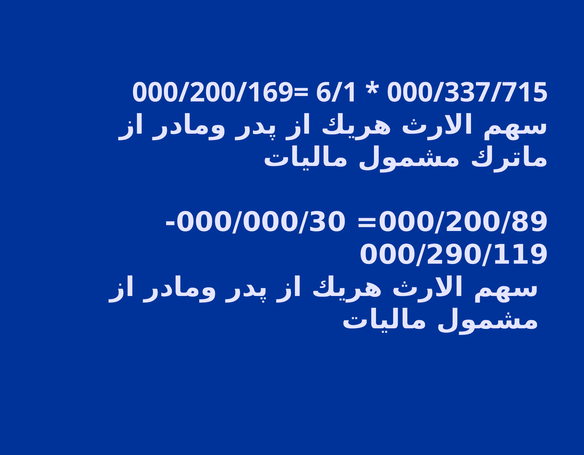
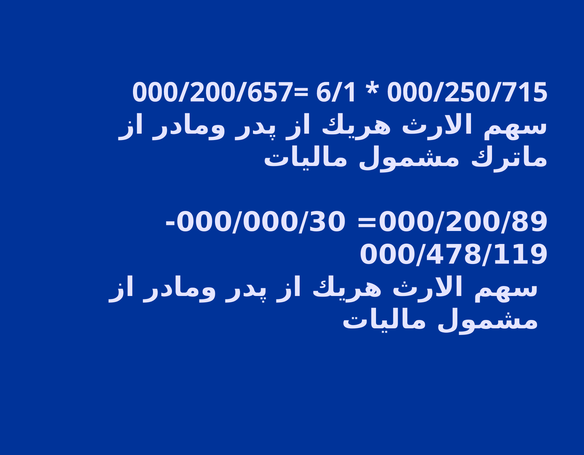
000/200/169=: 000/200/169= -> 000/200/657=
000/337/715: 000/337/715 -> 000/250/715
000/290/119: 000/290/119 -> 000/478/119
